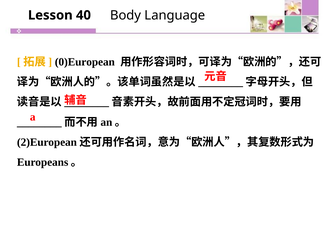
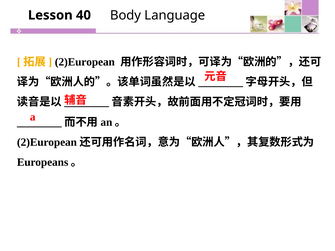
0)European: 0)European -> 2)European
